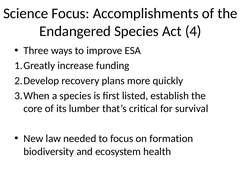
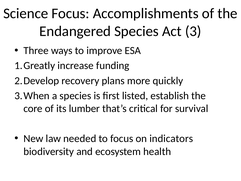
4: 4 -> 3
formation: formation -> indicators
